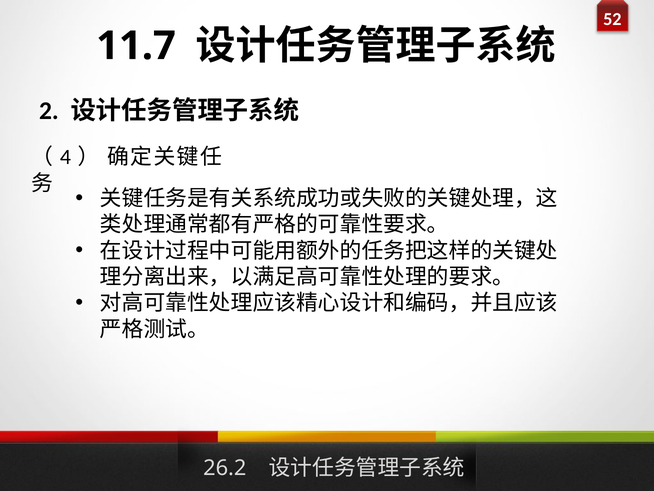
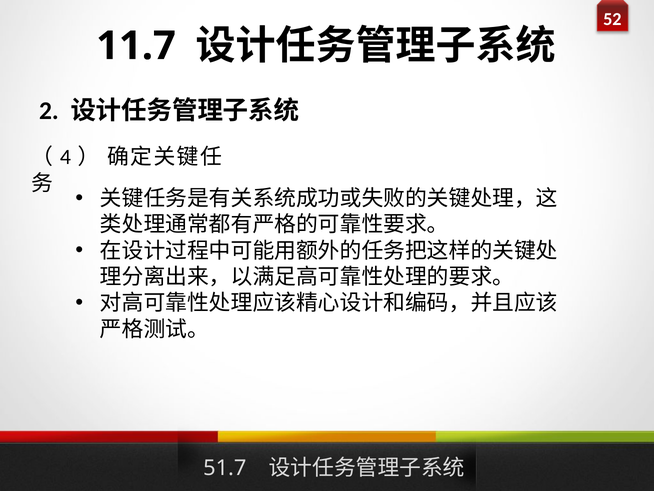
26.2: 26.2 -> 51.7
